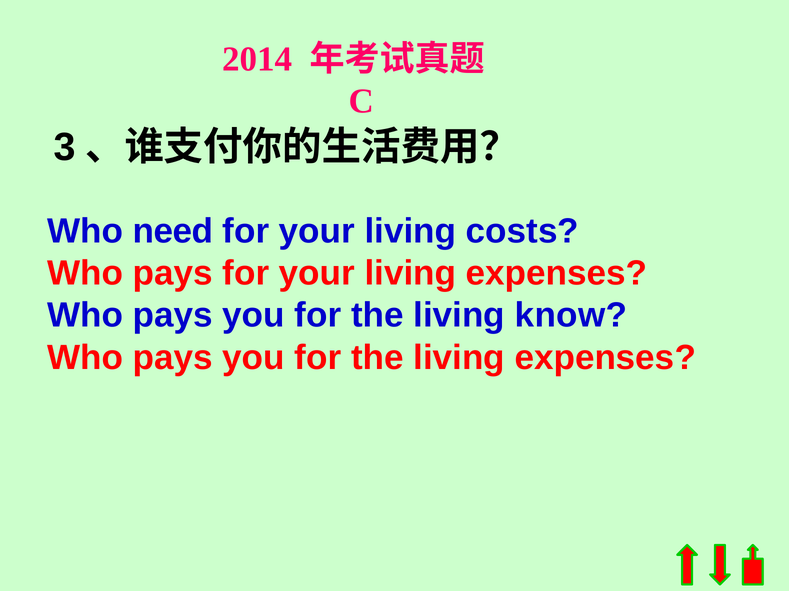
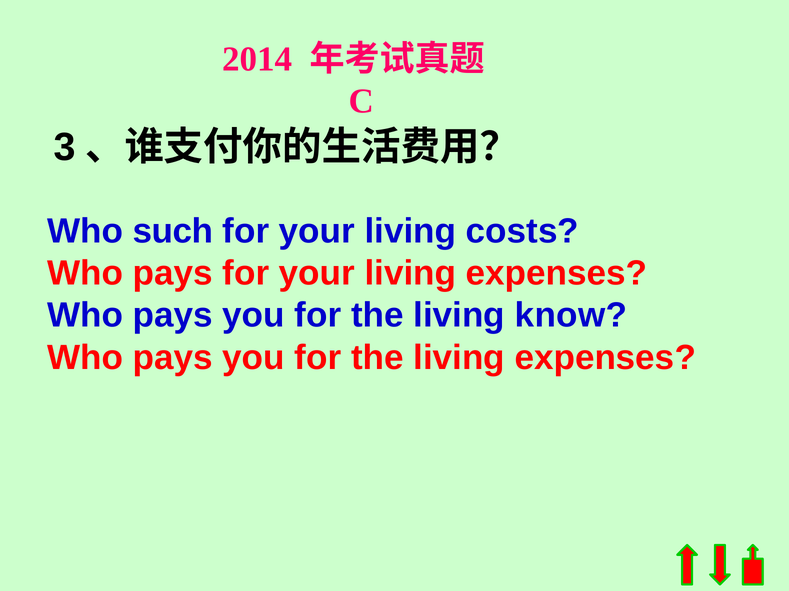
need: need -> such
